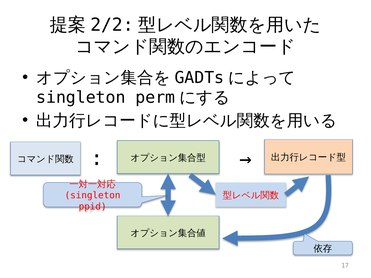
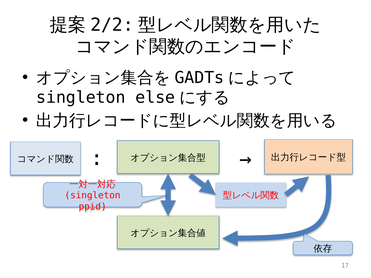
perm: perm -> else
